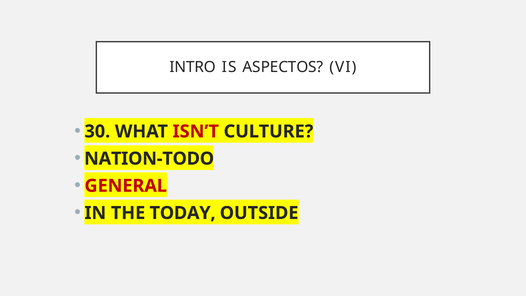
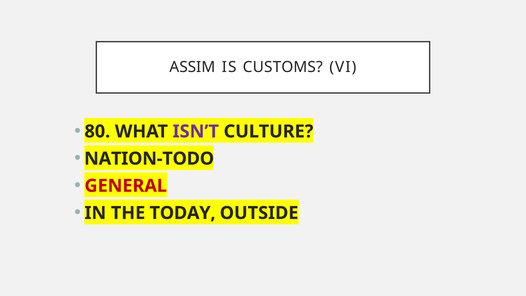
INTRO: INTRO -> ASSIM
ASPECTOS: ASPECTOS -> CUSTOMS
30: 30 -> 80
ISN’T colour: red -> purple
